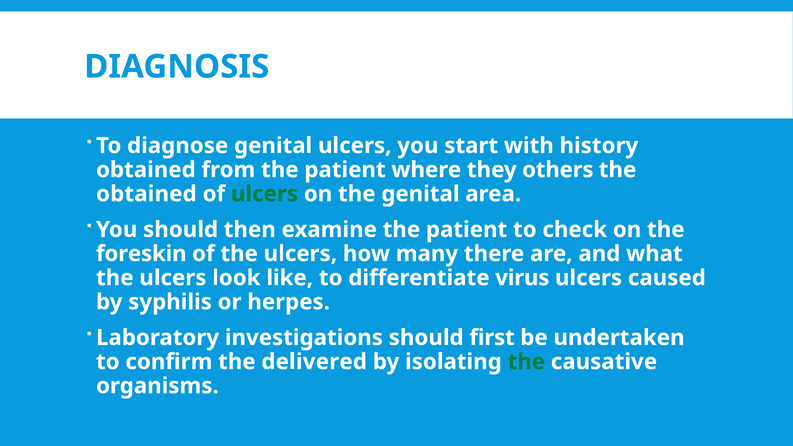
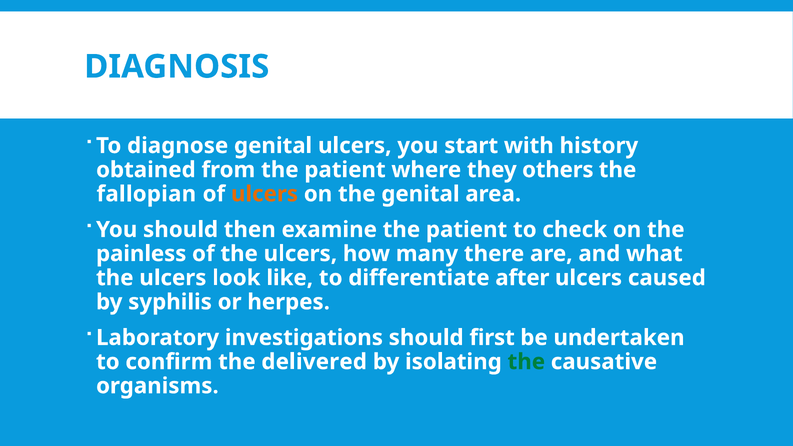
obtained at (146, 194): obtained -> fallopian
ulcers at (264, 194) colour: green -> orange
foreskin: foreskin -> painless
virus: virus -> after
